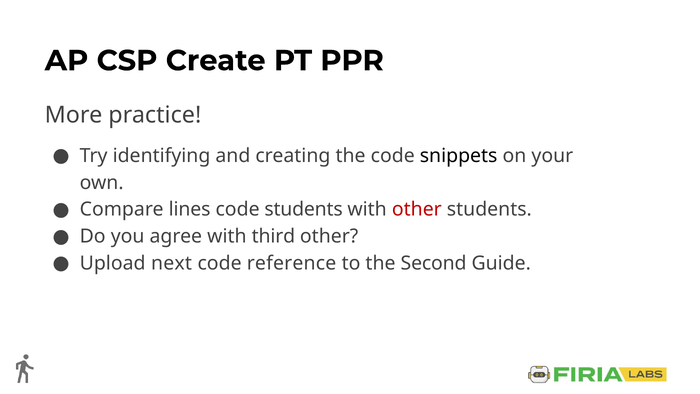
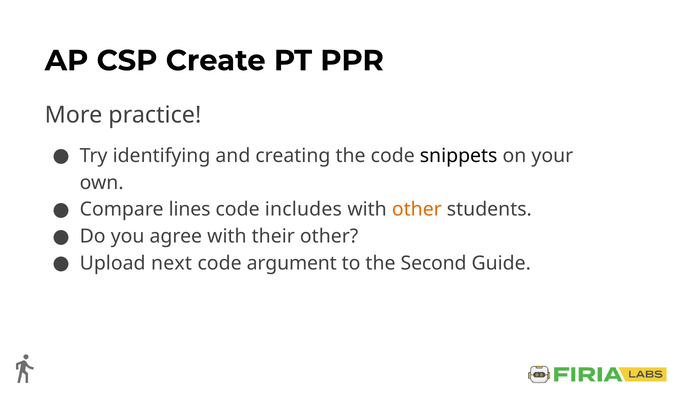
code students: students -> includes
other at (417, 209) colour: red -> orange
third: third -> their
reference: reference -> argument
